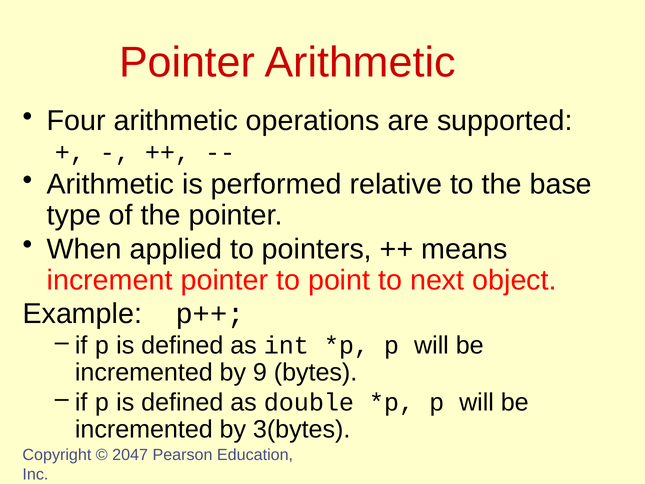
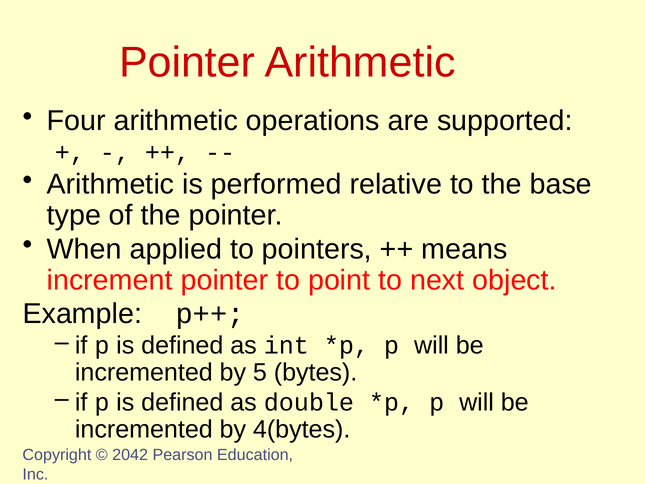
9: 9 -> 5
3(bytes: 3(bytes -> 4(bytes
2047: 2047 -> 2042
